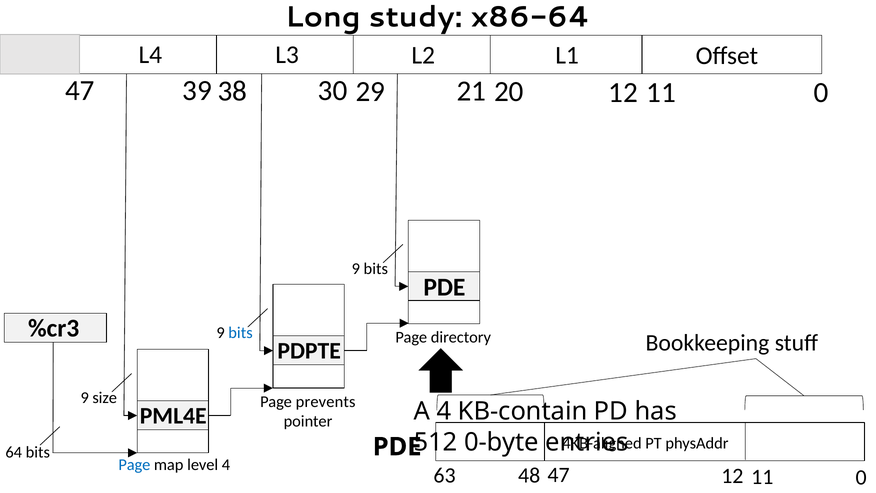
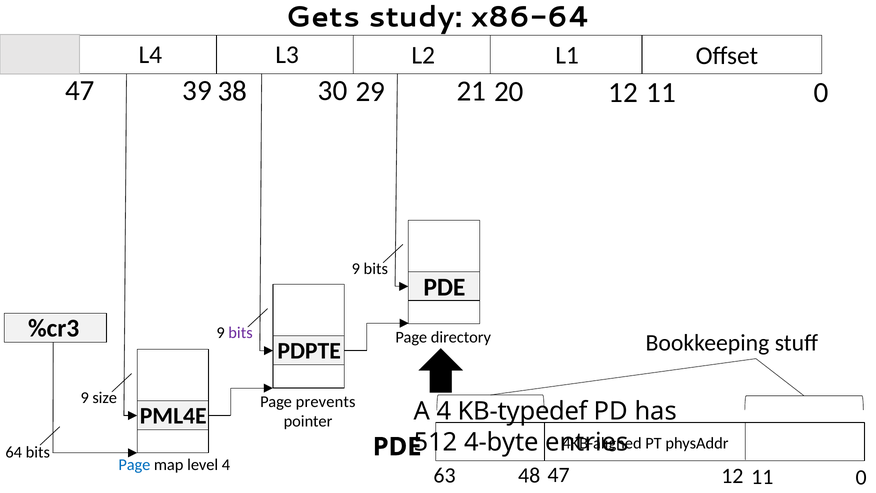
Long: Long -> Gets
bits at (241, 333) colour: blue -> purple
KB-contain: KB-contain -> KB-typedef
0-byte: 0-byte -> 4-byte
